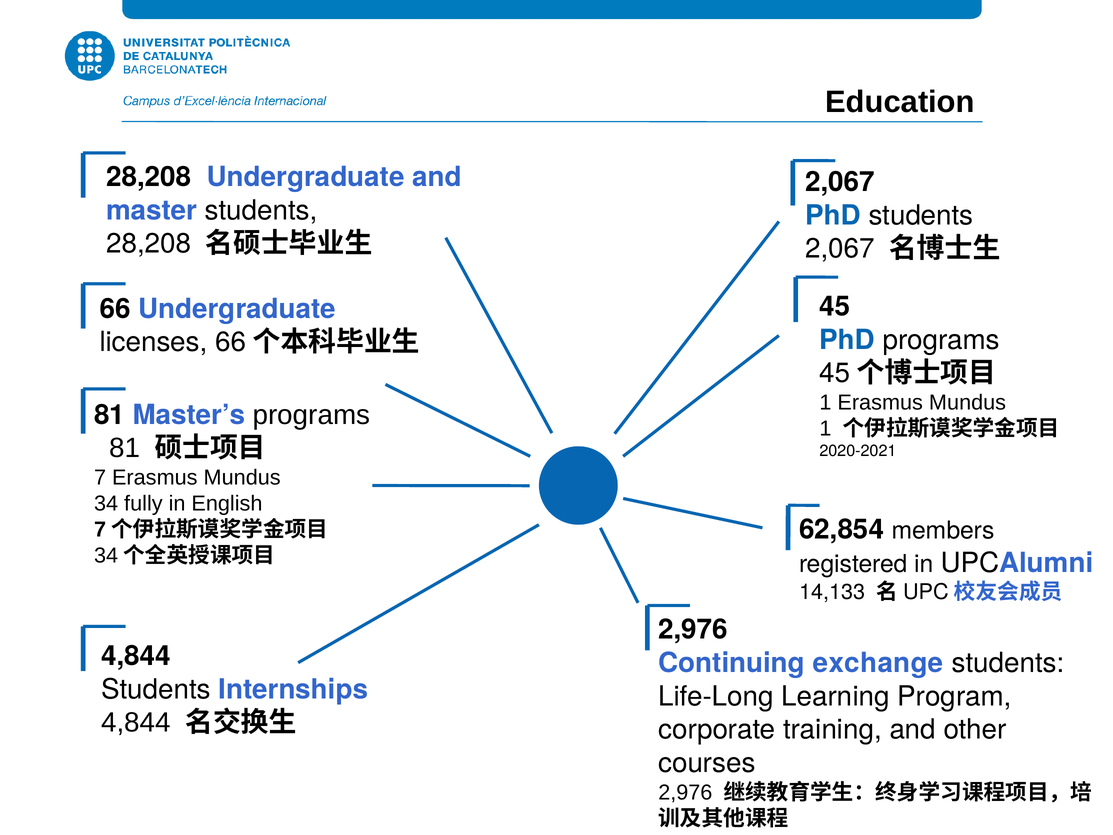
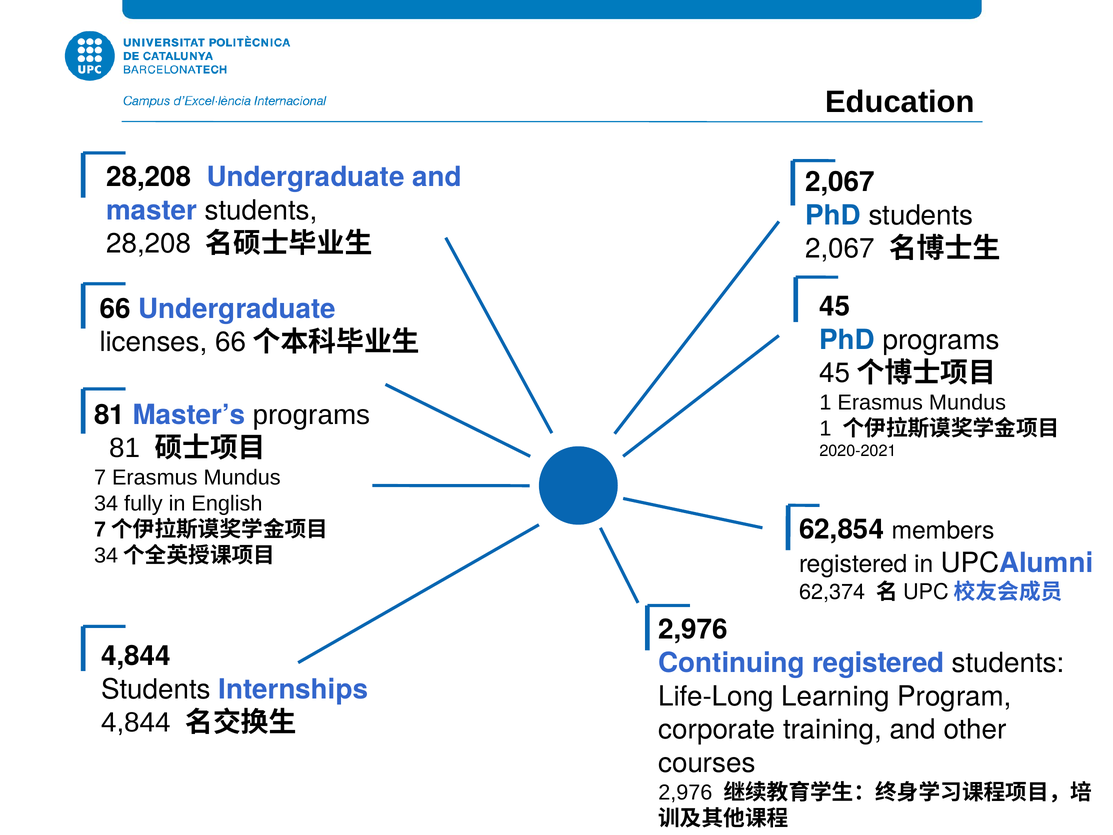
14,133: 14,133 -> 62,374
Continuing exchange: exchange -> registered
